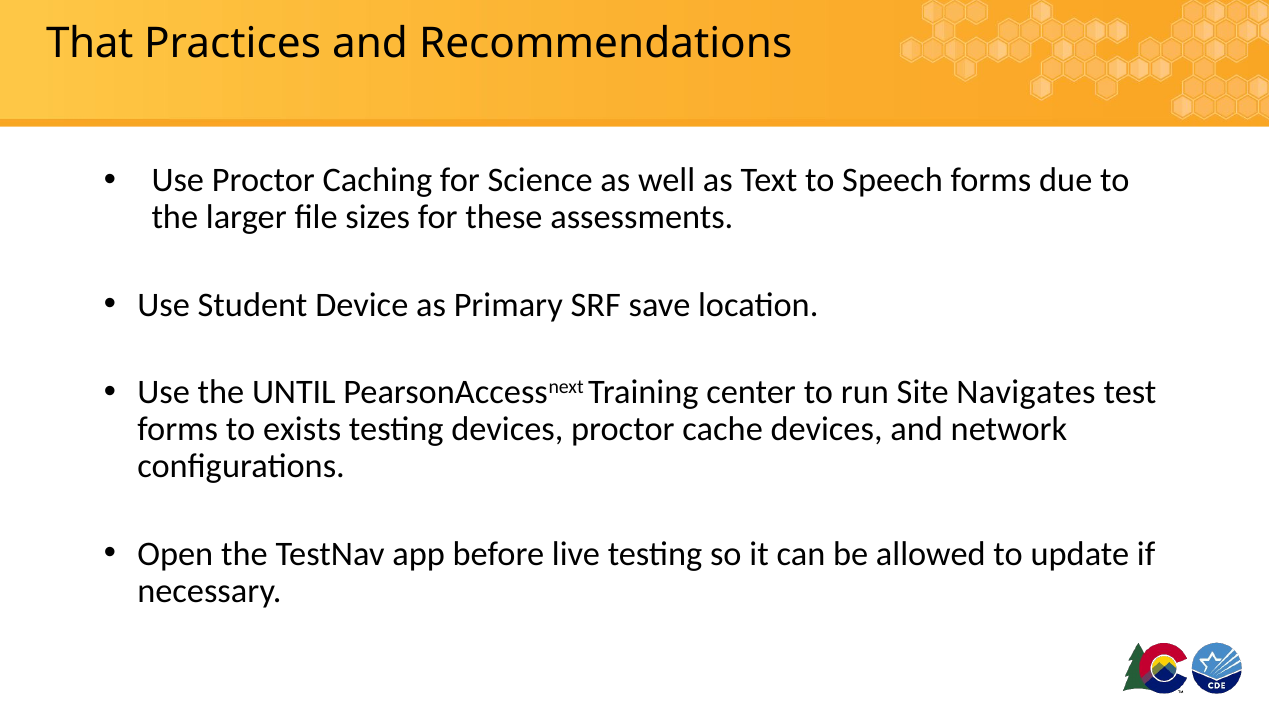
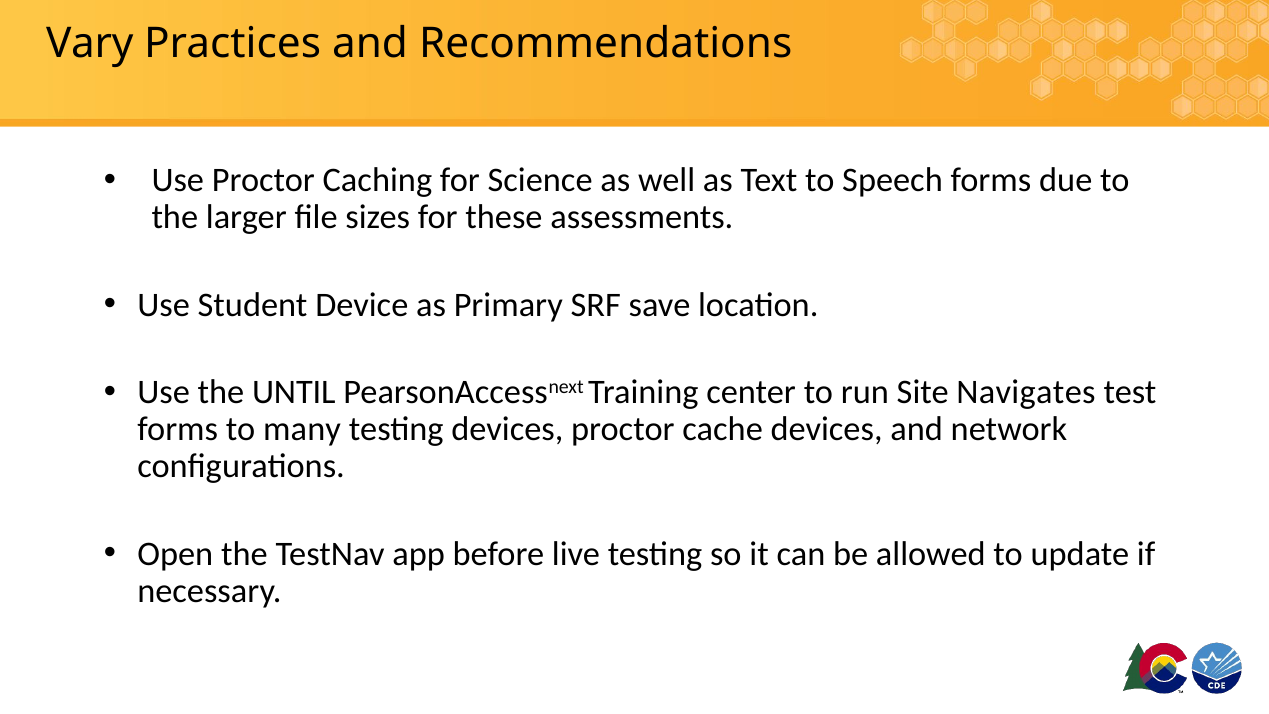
That: That -> Vary
exists: exists -> many
